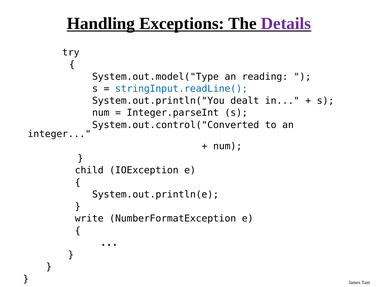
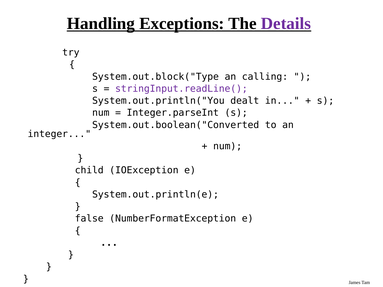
System.out.model("Type: System.out.model("Type -> System.out.block("Type
reading: reading -> calling
stringInput.readLine( colour: blue -> purple
System.out.control("Converted: System.out.control("Converted -> System.out.boolean("Converted
write: write -> false
